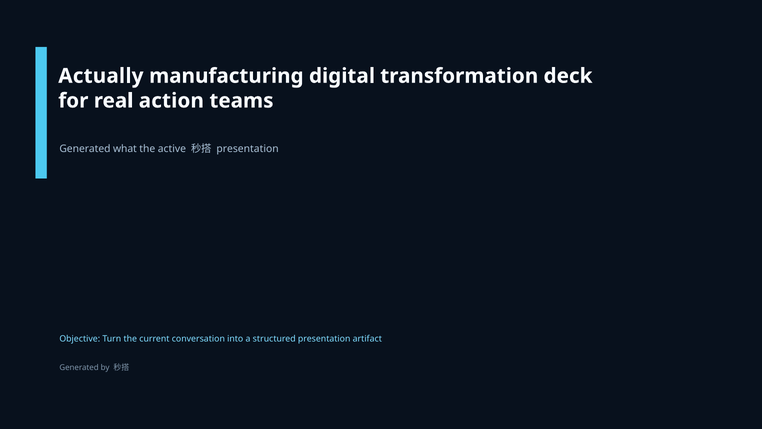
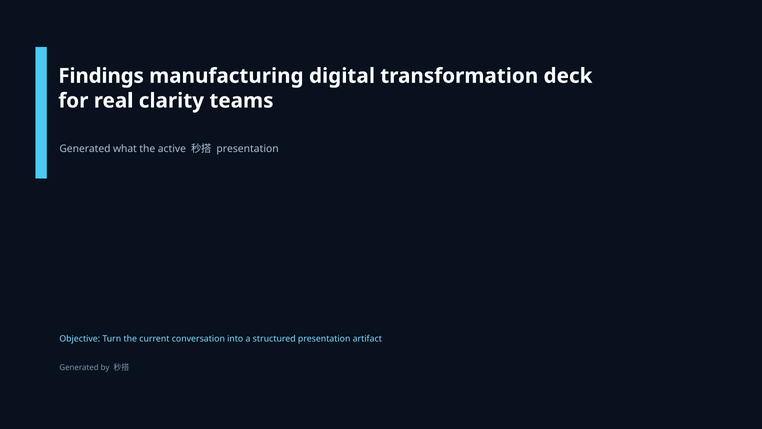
Actually: Actually -> Findings
action: action -> clarity
